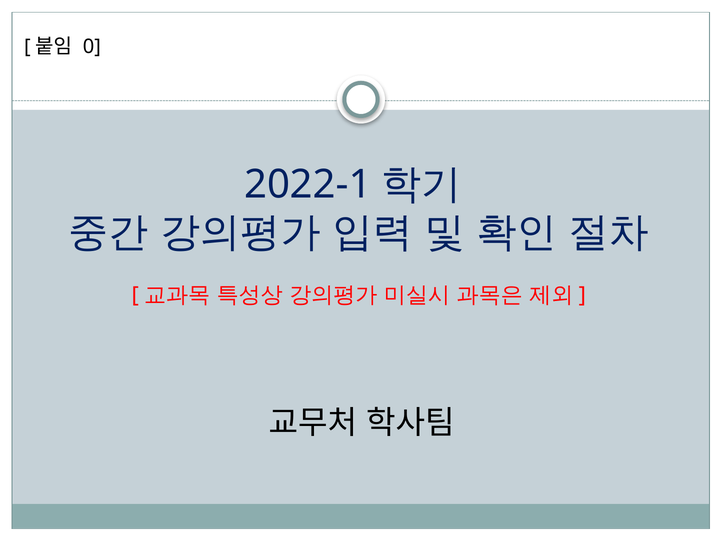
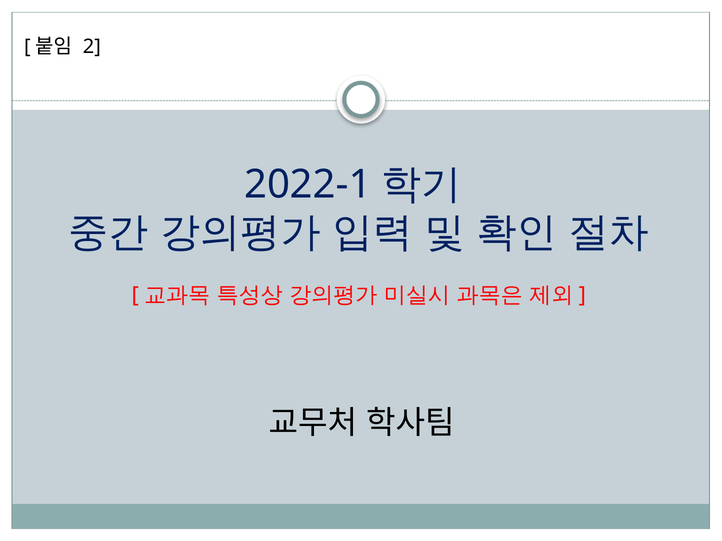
0: 0 -> 2
